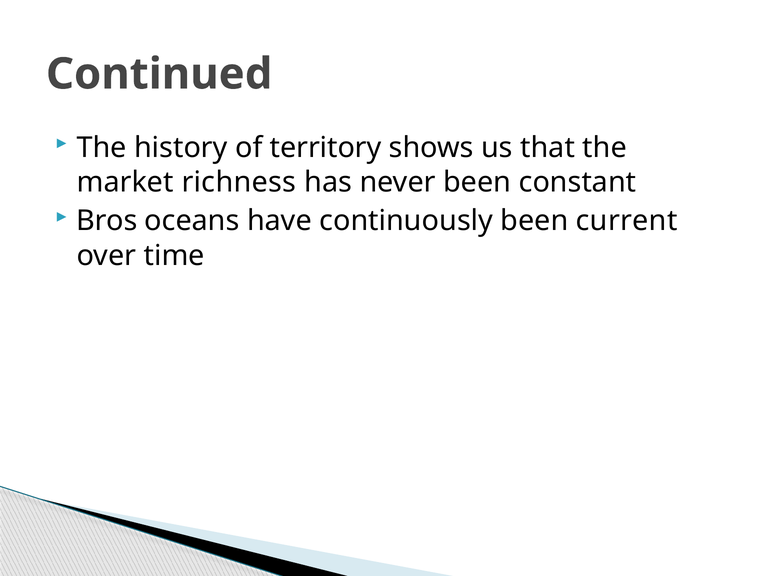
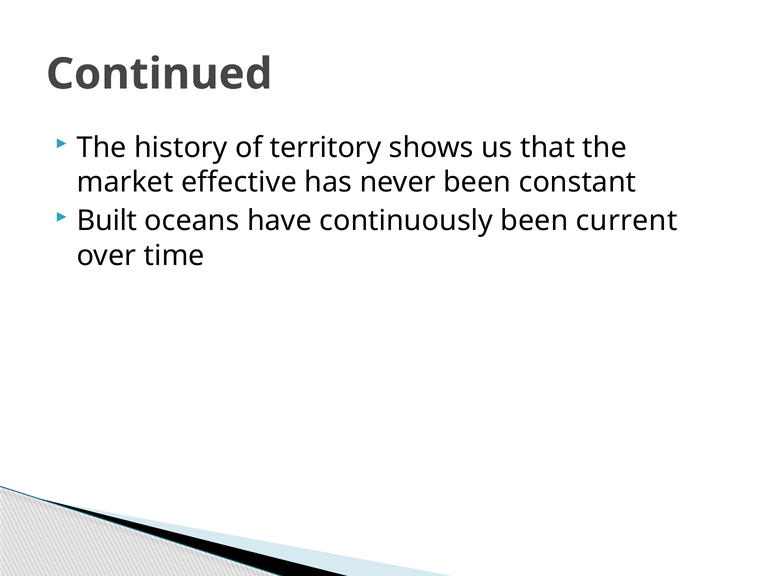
richness: richness -> effective
Bros: Bros -> Built
